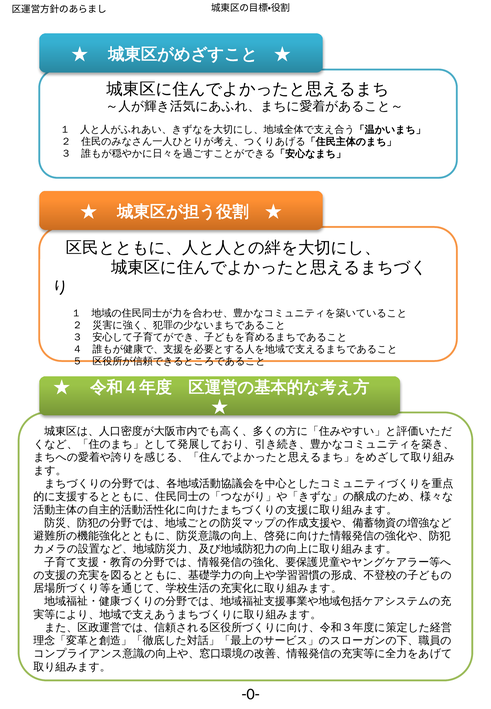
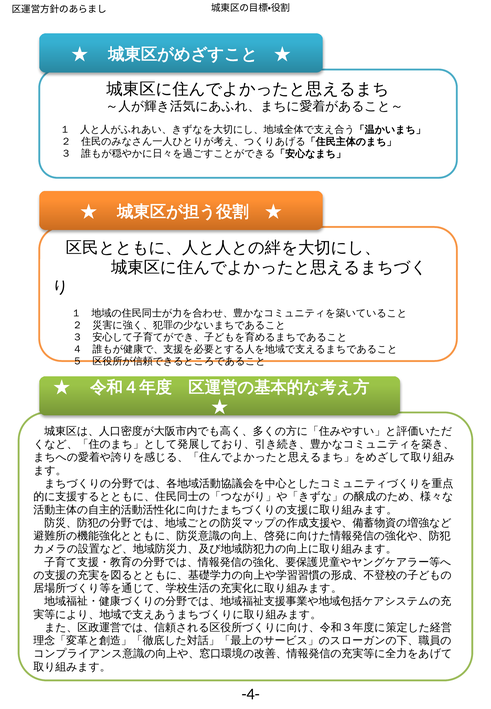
-0-: -0- -> -4-
